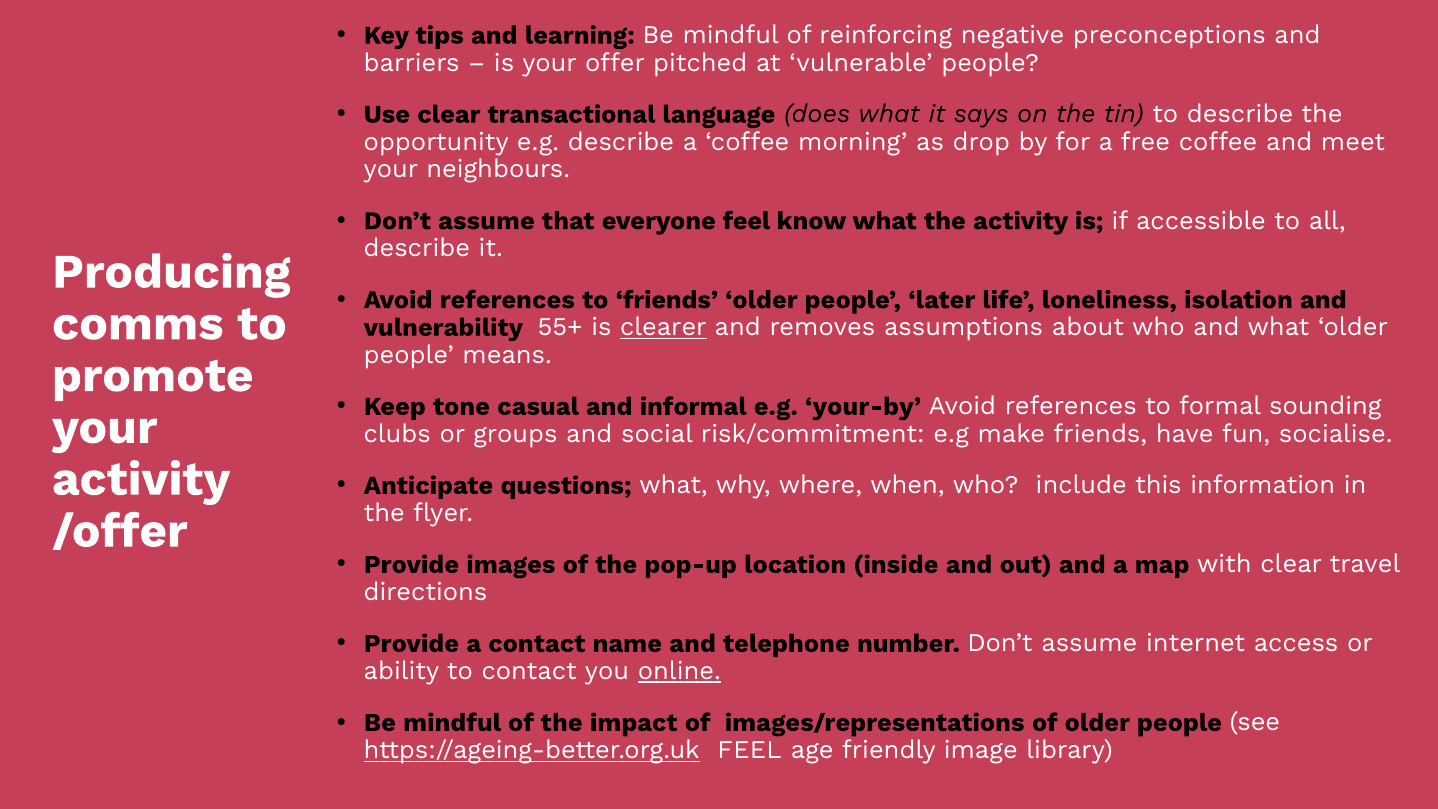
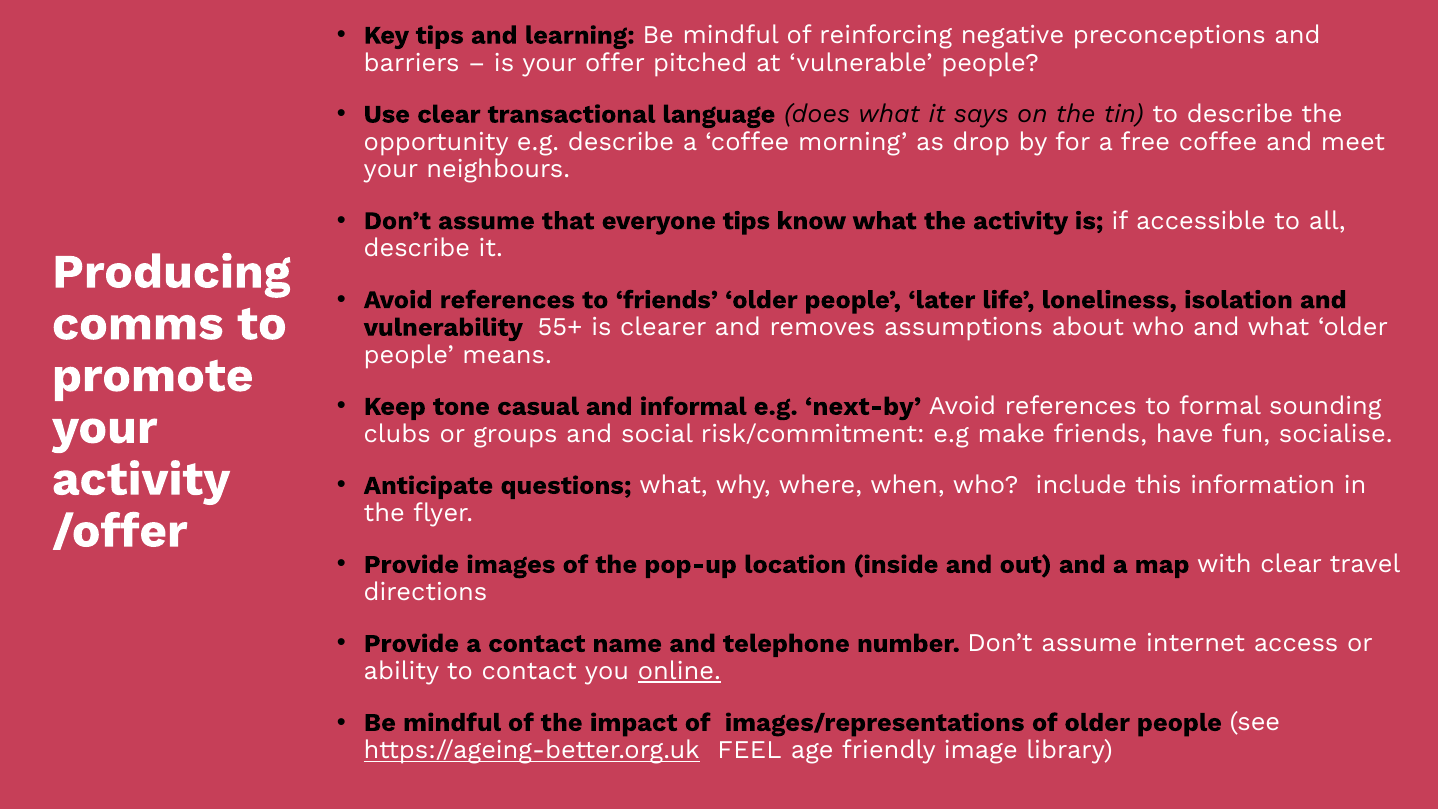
everyone feel: feel -> tips
clearer underline: present -> none
your-by: your-by -> next-by
